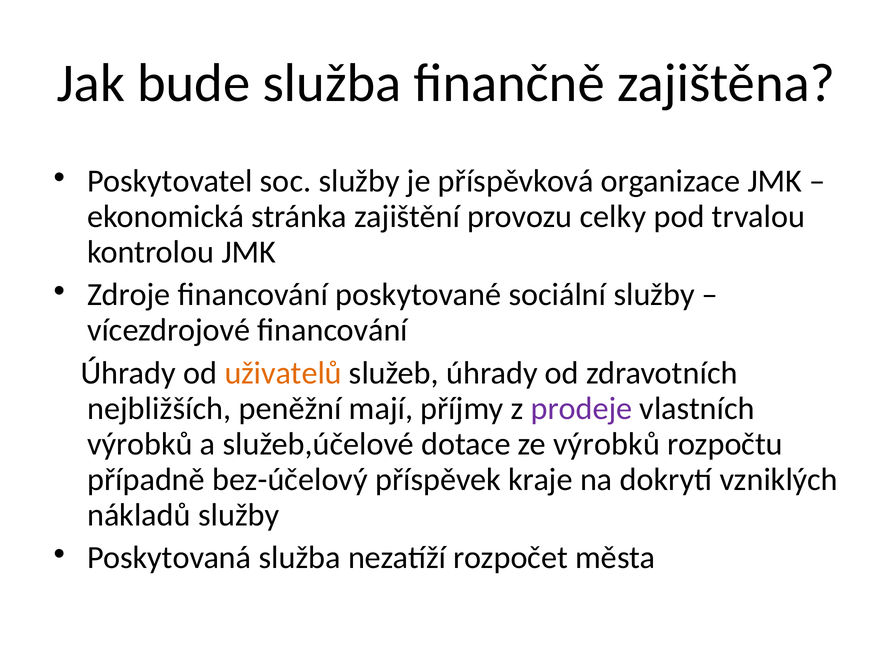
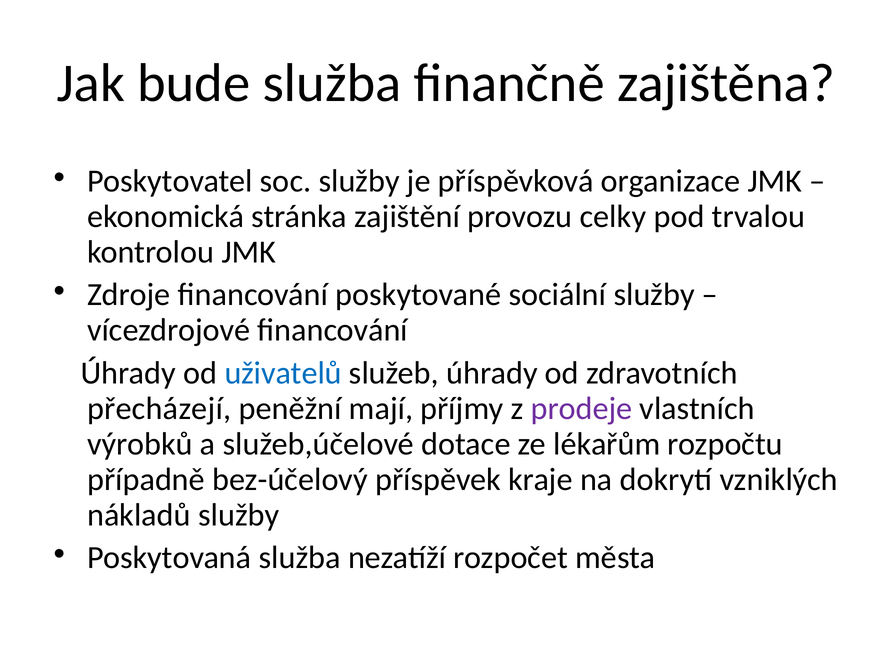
uživatelů colour: orange -> blue
nejbližších: nejbližších -> přecházejí
ze výrobků: výrobků -> lékařům
